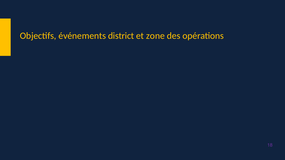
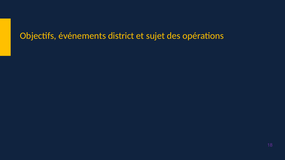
zone: zone -> sujet
